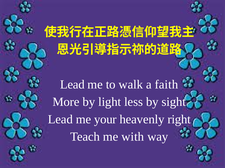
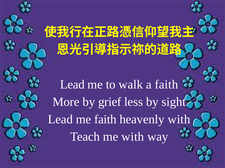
light: light -> grief
me your: your -> faith
heavenly right: right -> with
